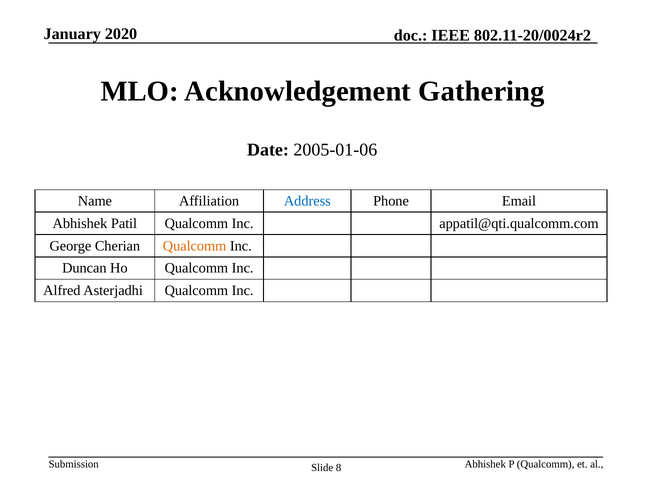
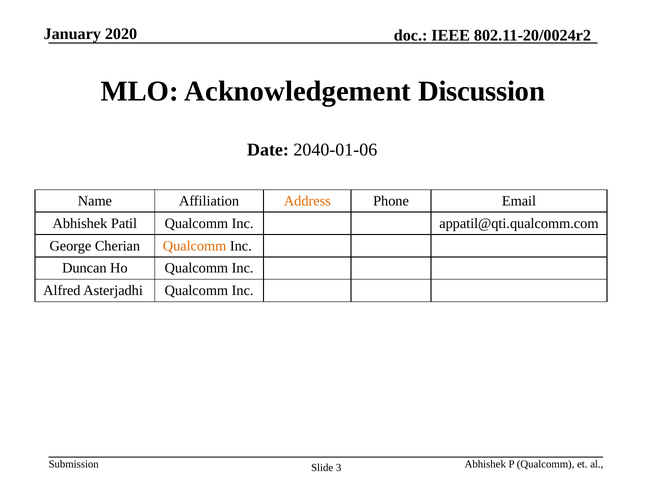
Gathering: Gathering -> Discussion
2005-01-06: 2005-01-06 -> 2040-01-06
Address colour: blue -> orange
8: 8 -> 3
